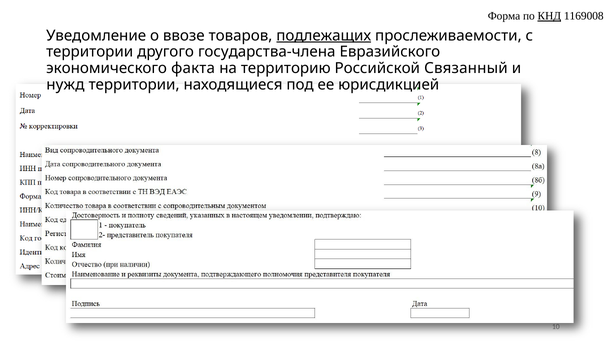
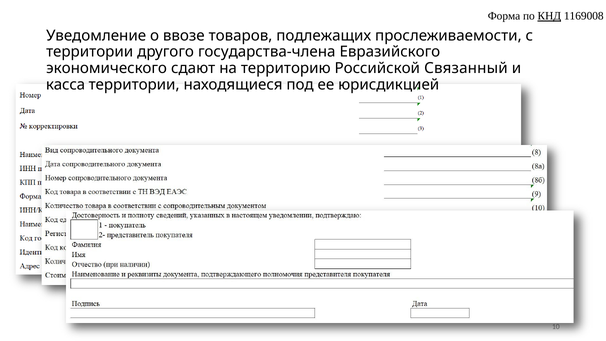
подлежащих underline: present -> none
факта: факта -> сдают
нужд: нужд -> касса
